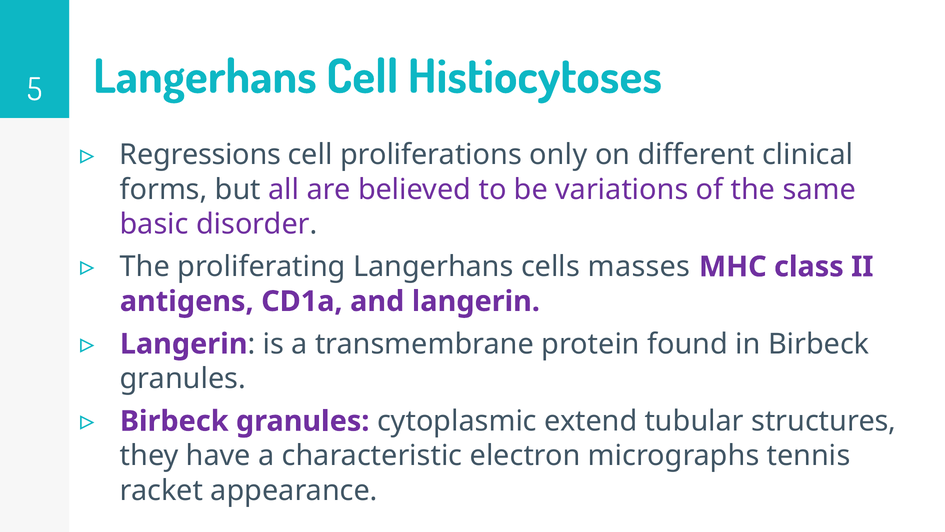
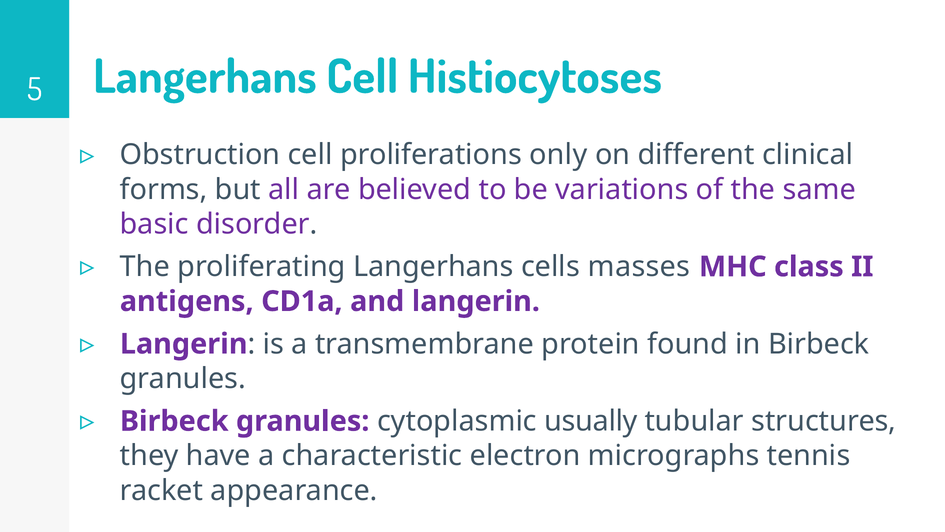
Regressions: Regressions -> Obstruction
extend: extend -> usually
